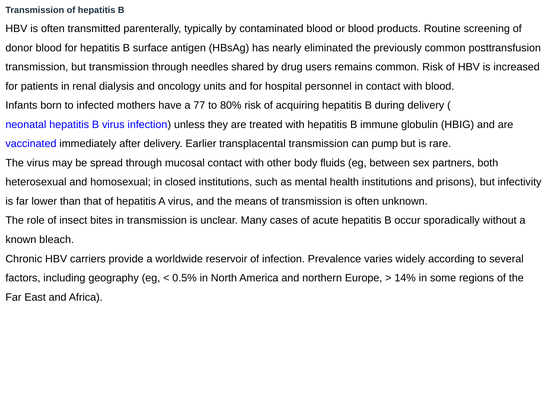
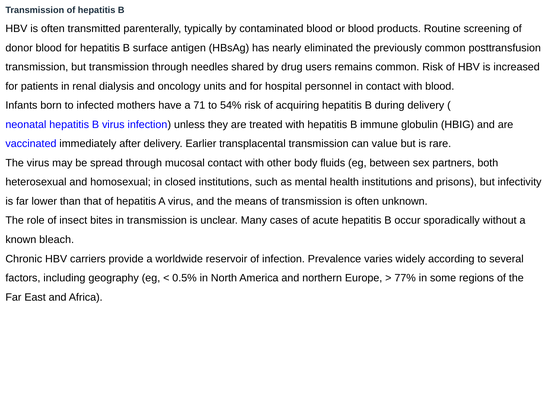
77: 77 -> 71
80%: 80% -> 54%
pump: pump -> value
14%: 14% -> 77%
